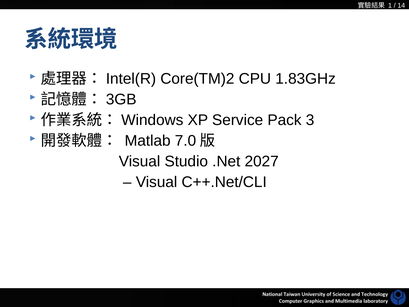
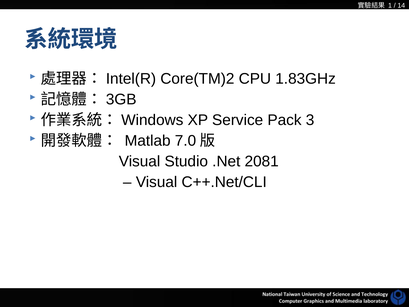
2027: 2027 -> 2081
